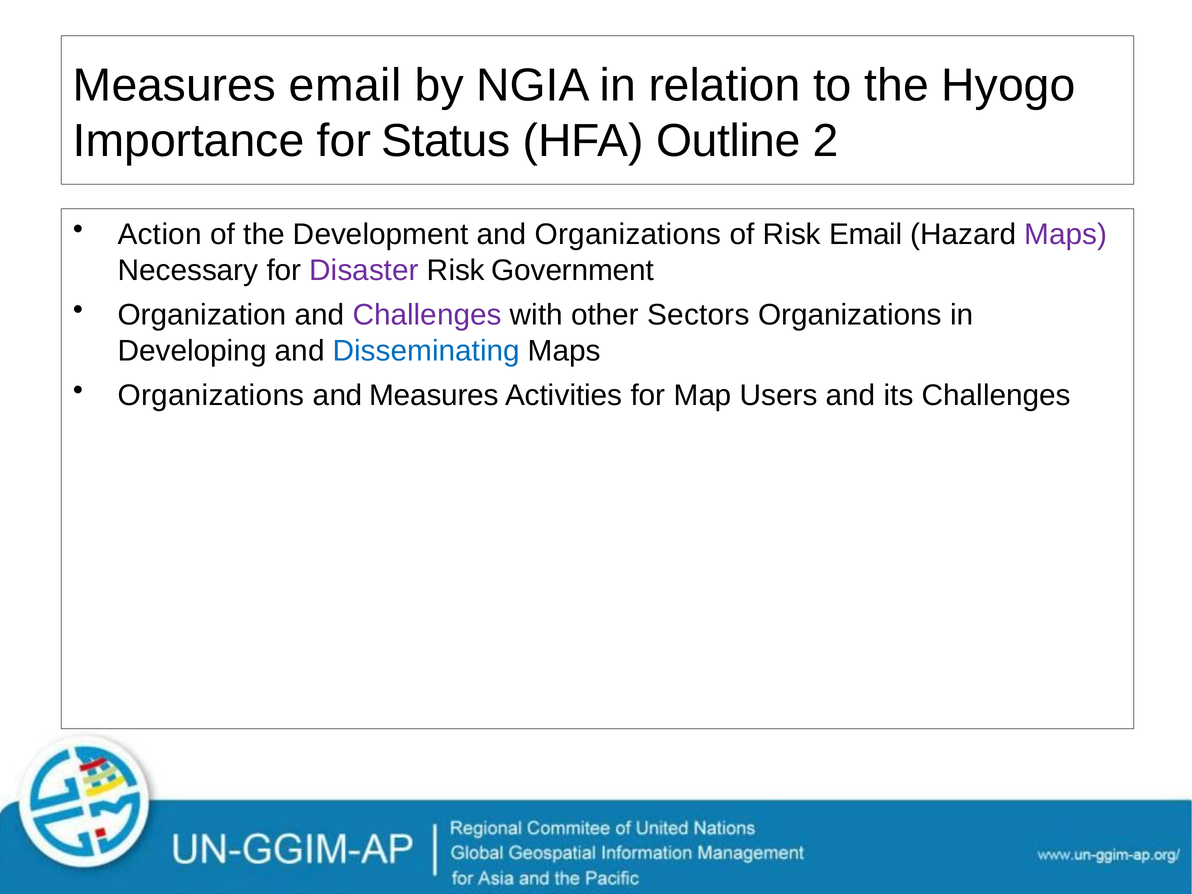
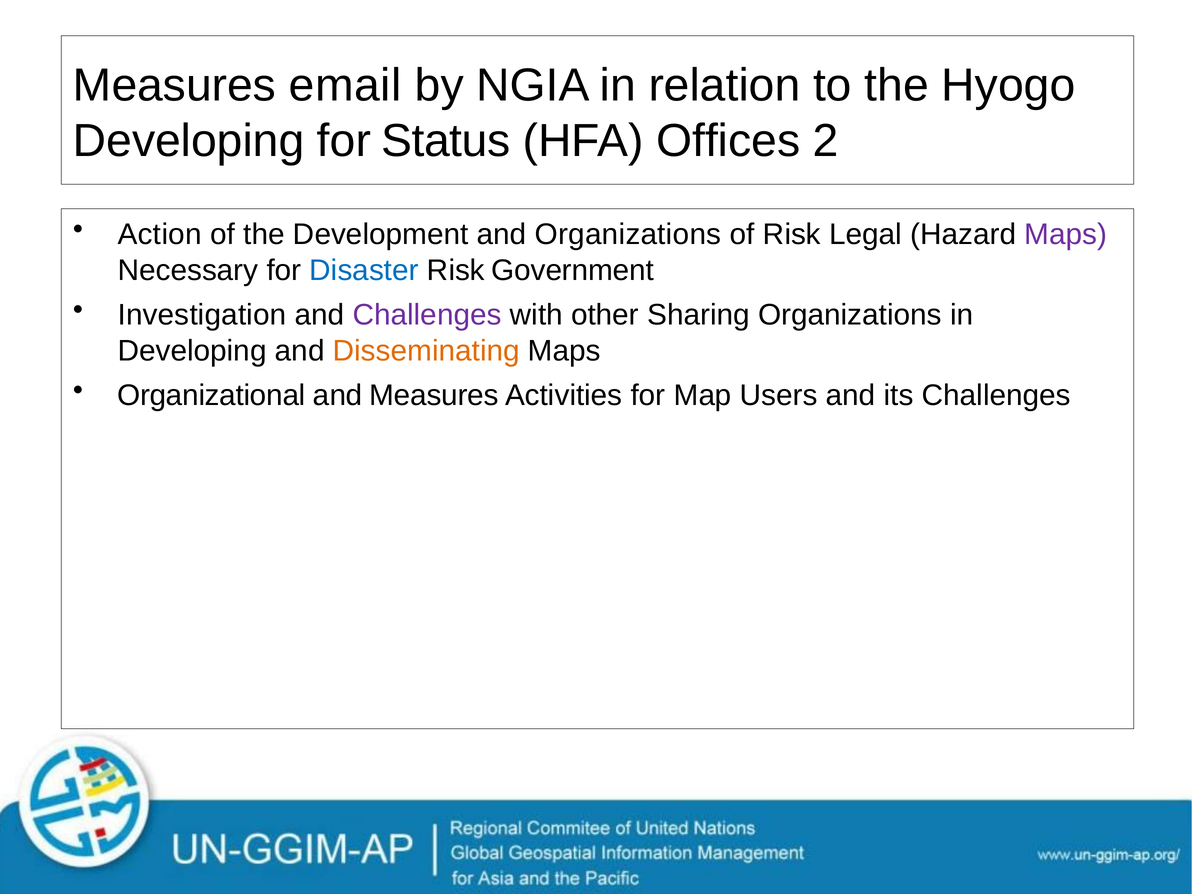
Importance at (189, 141): Importance -> Developing
Outline: Outline -> Offices
Risk Email: Email -> Legal
Disaster colour: purple -> blue
Organization: Organization -> Investigation
Sectors: Sectors -> Sharing
Disseminating colour: blue -> orange
Organizations at (211, 395): Organizations -> Organizational
